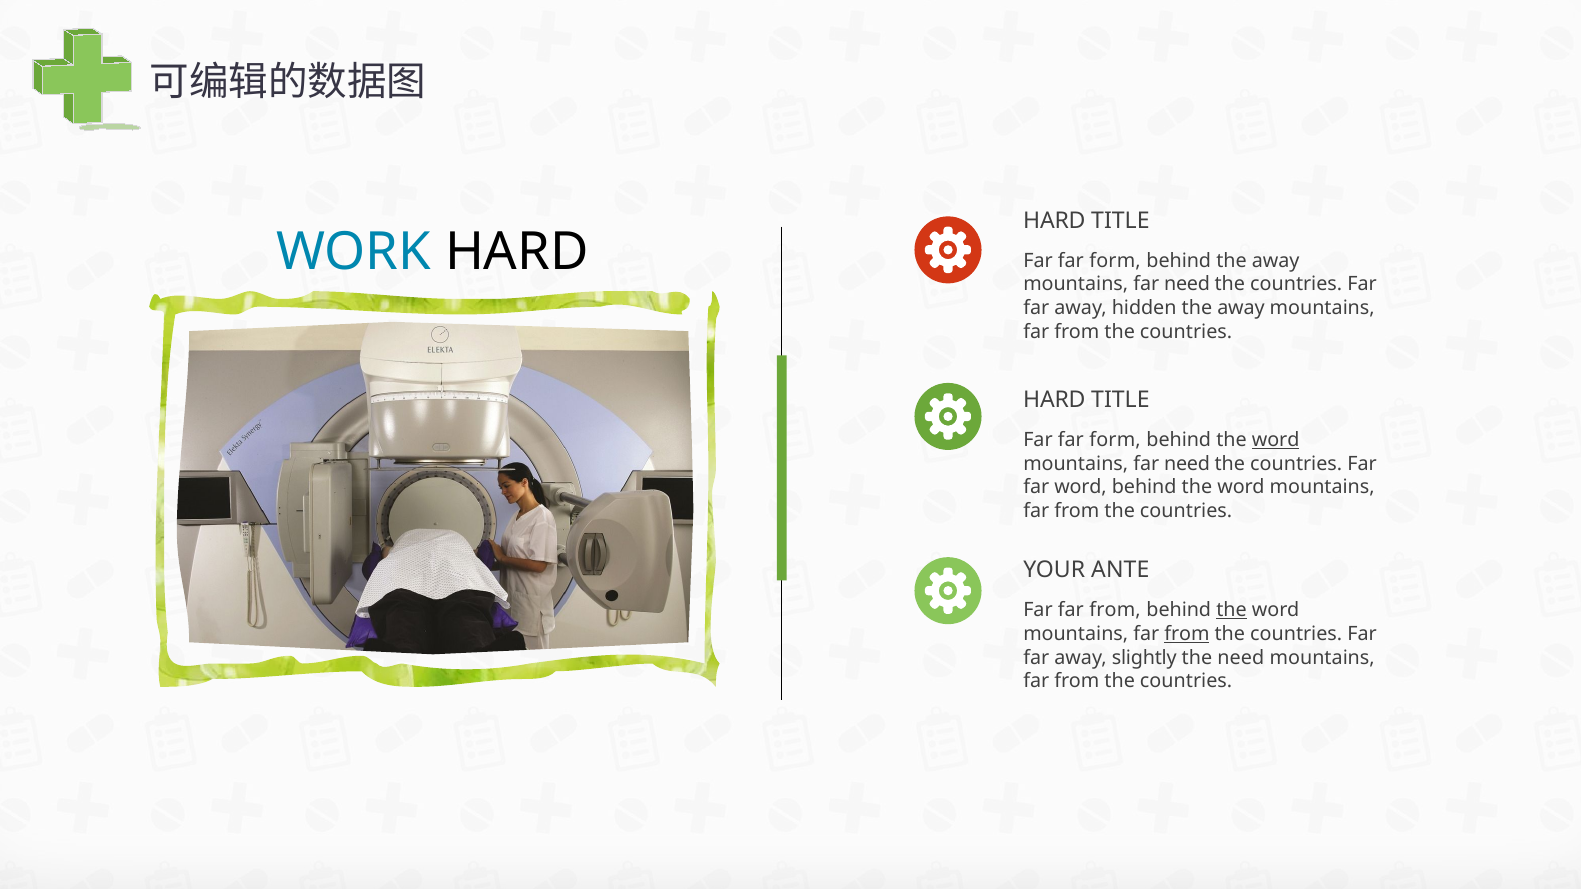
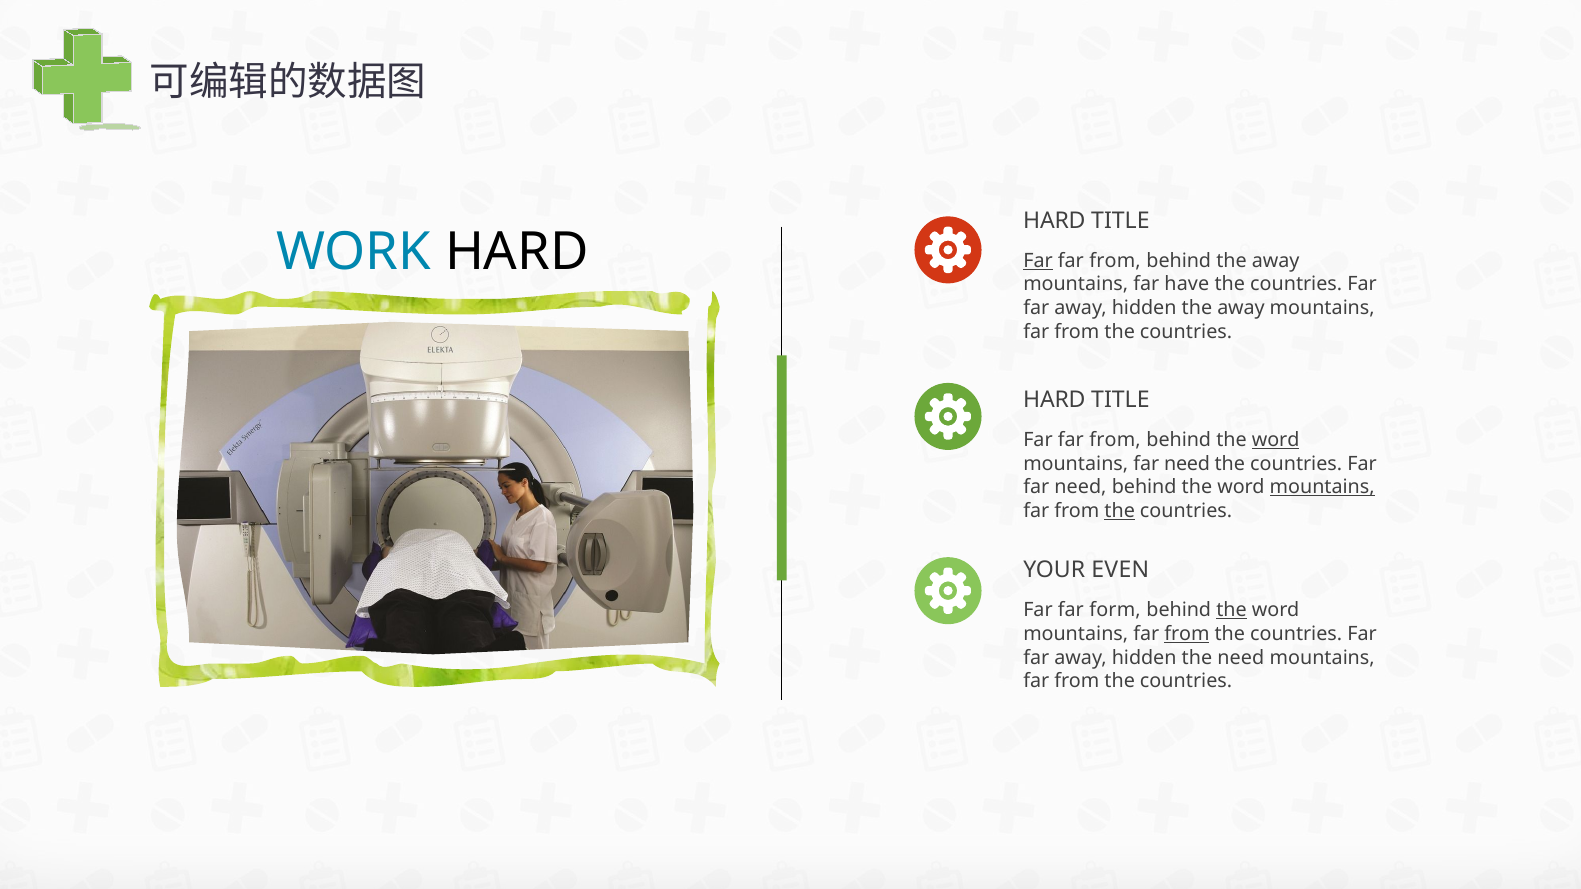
Far at (1038, 261) underline: none -> present
form at (1115, 261): form -> from
need at (1187, 285): need -> have
form at (1115, 440): form -> from
word at (1081, 487): word -> need
mountains at (1322, 487) underline: none -> present
the at (1120, 511) underline: none -> present
ANTE: ANTE -> EVEN
Far far from: from -> form
slightly at (1144, 658): slightly -> hidden
